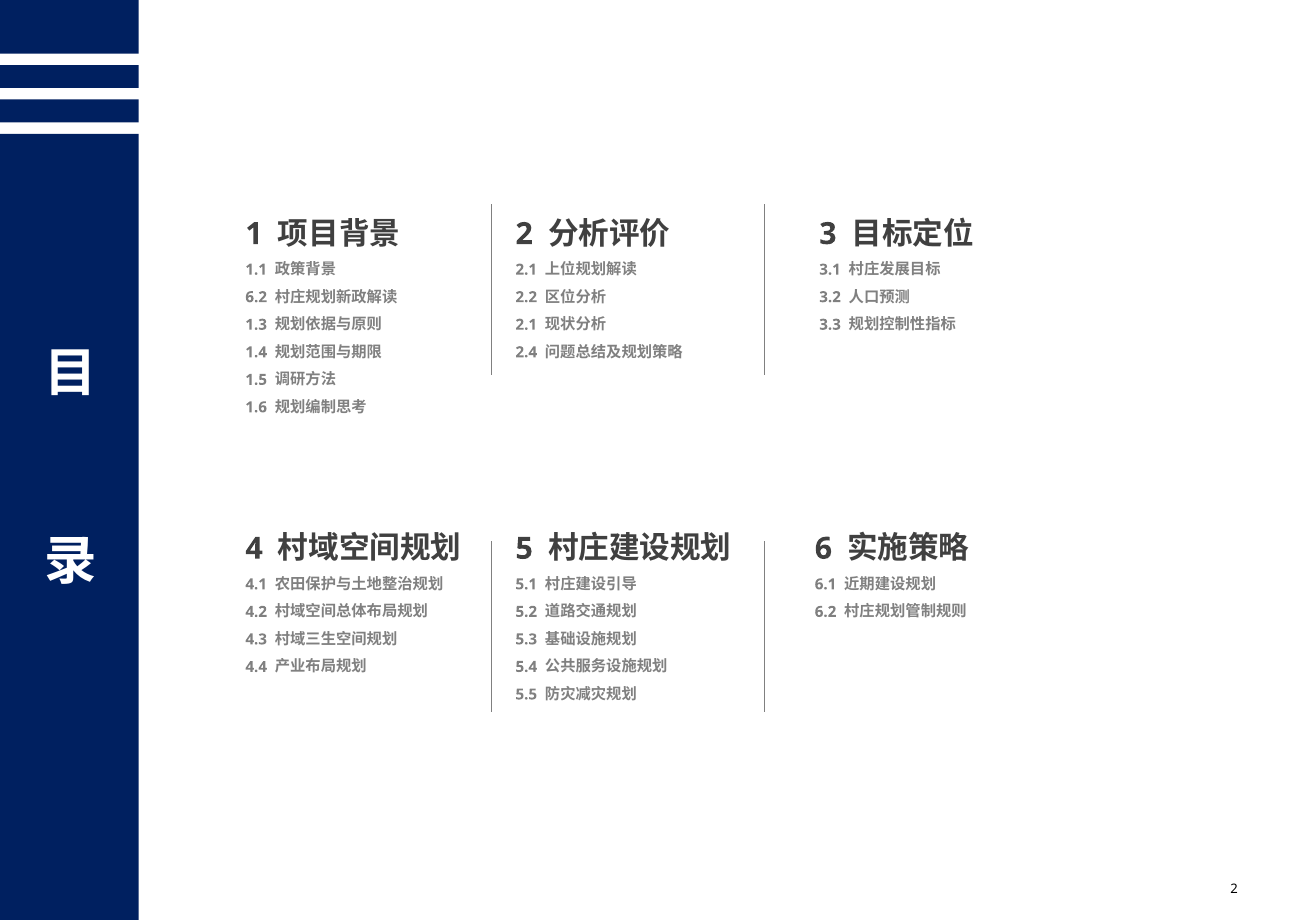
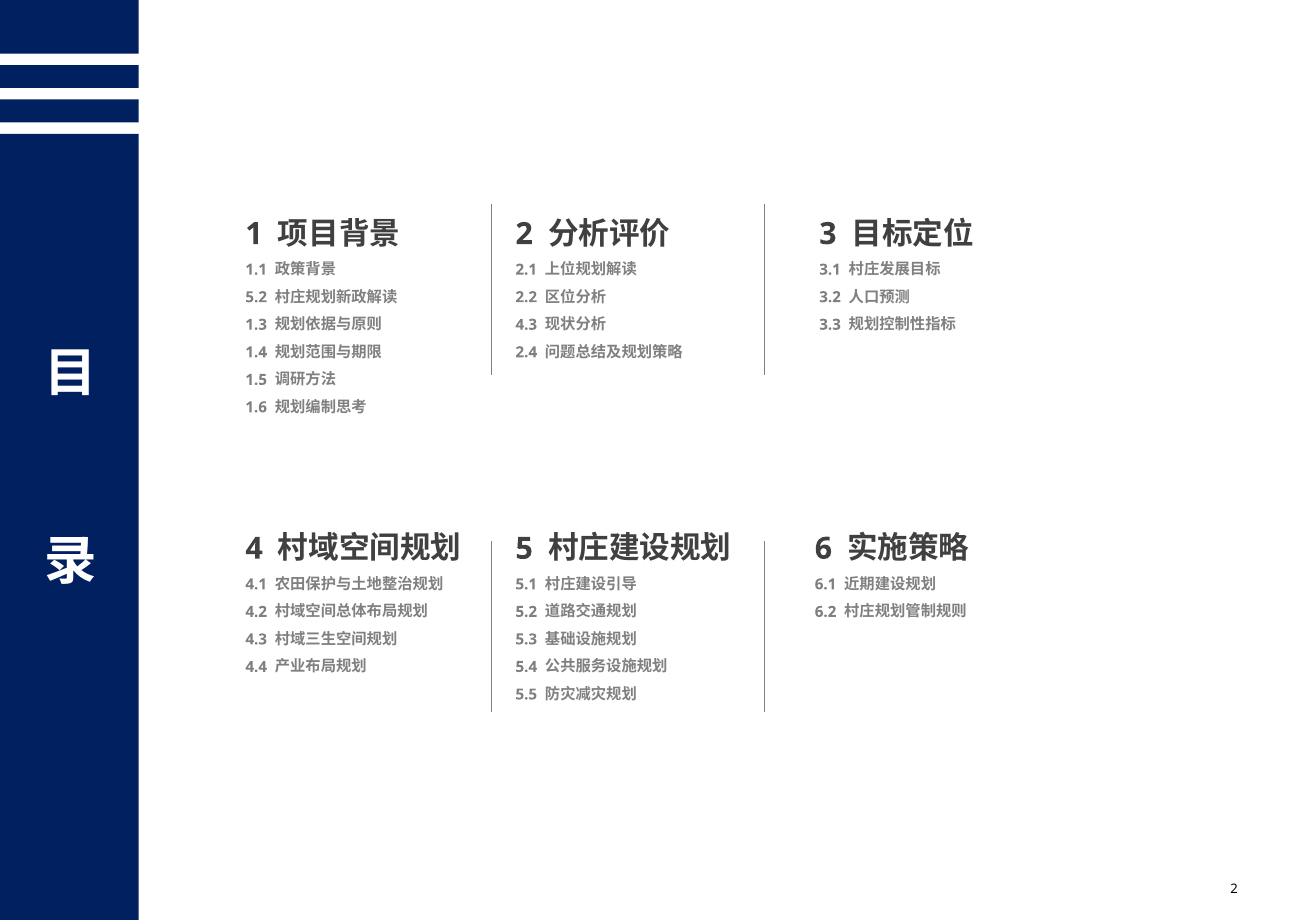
6.2 at (256, 297): 6.2 -> 5.2
2.1 at (526, 325): 2.1 -> 4.3
